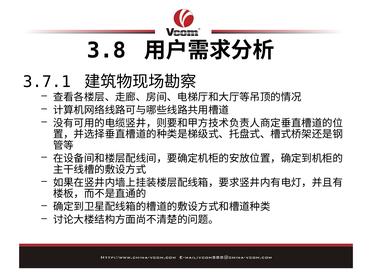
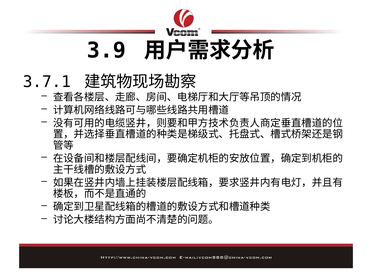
3.8: 3.8 -> 3.9
